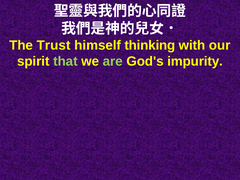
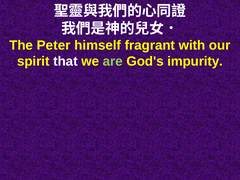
Trust: Trust -> Peter
thinking: thinking -> fragrant
that colour: light green -> white
